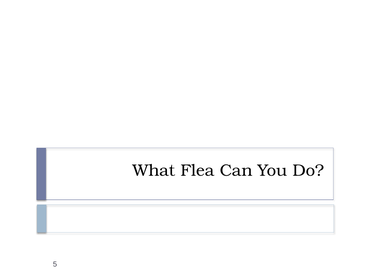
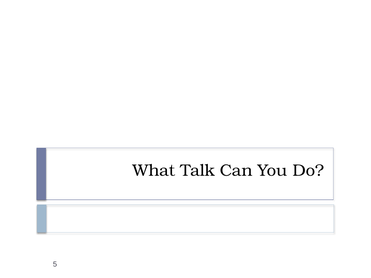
Flea: Flea -> Talk
